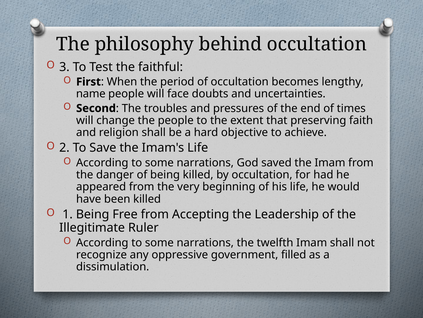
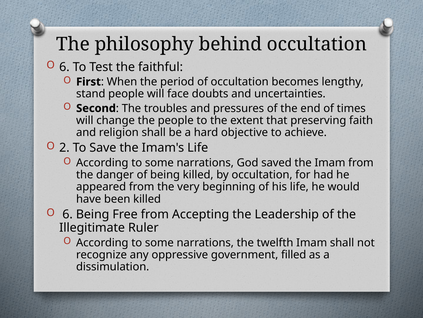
3 at (64, 67): 3 -> 6
name: name -> stand
1 at (68, 214): 1 -> 6
